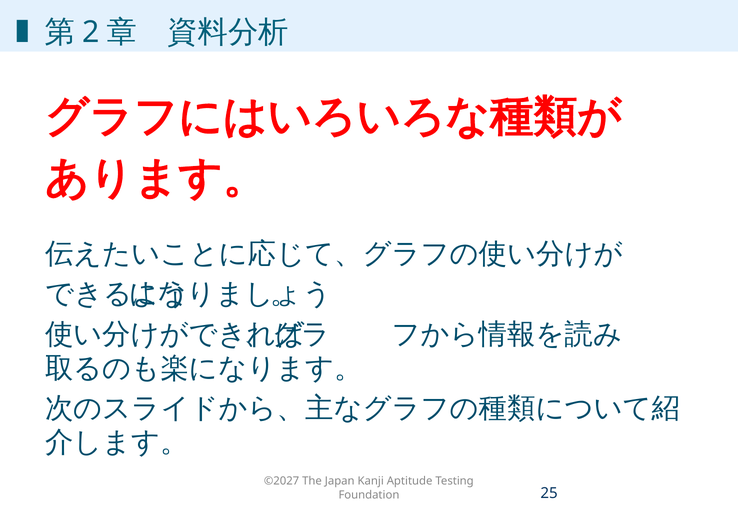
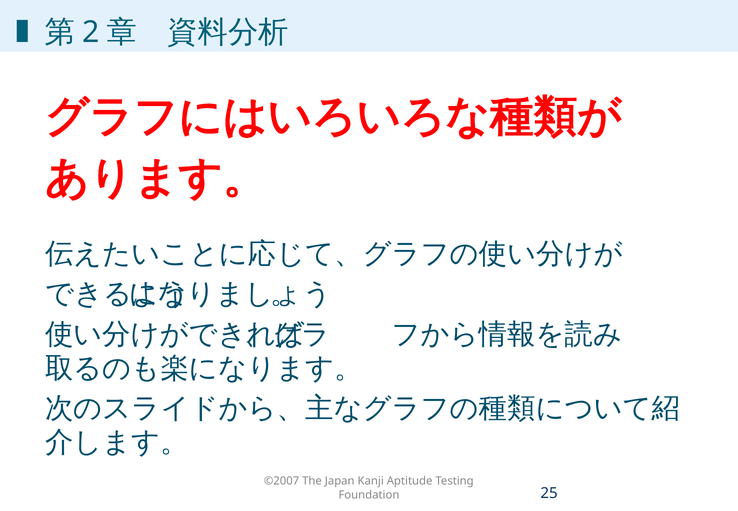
©2027: ©2027 -> ©2007
